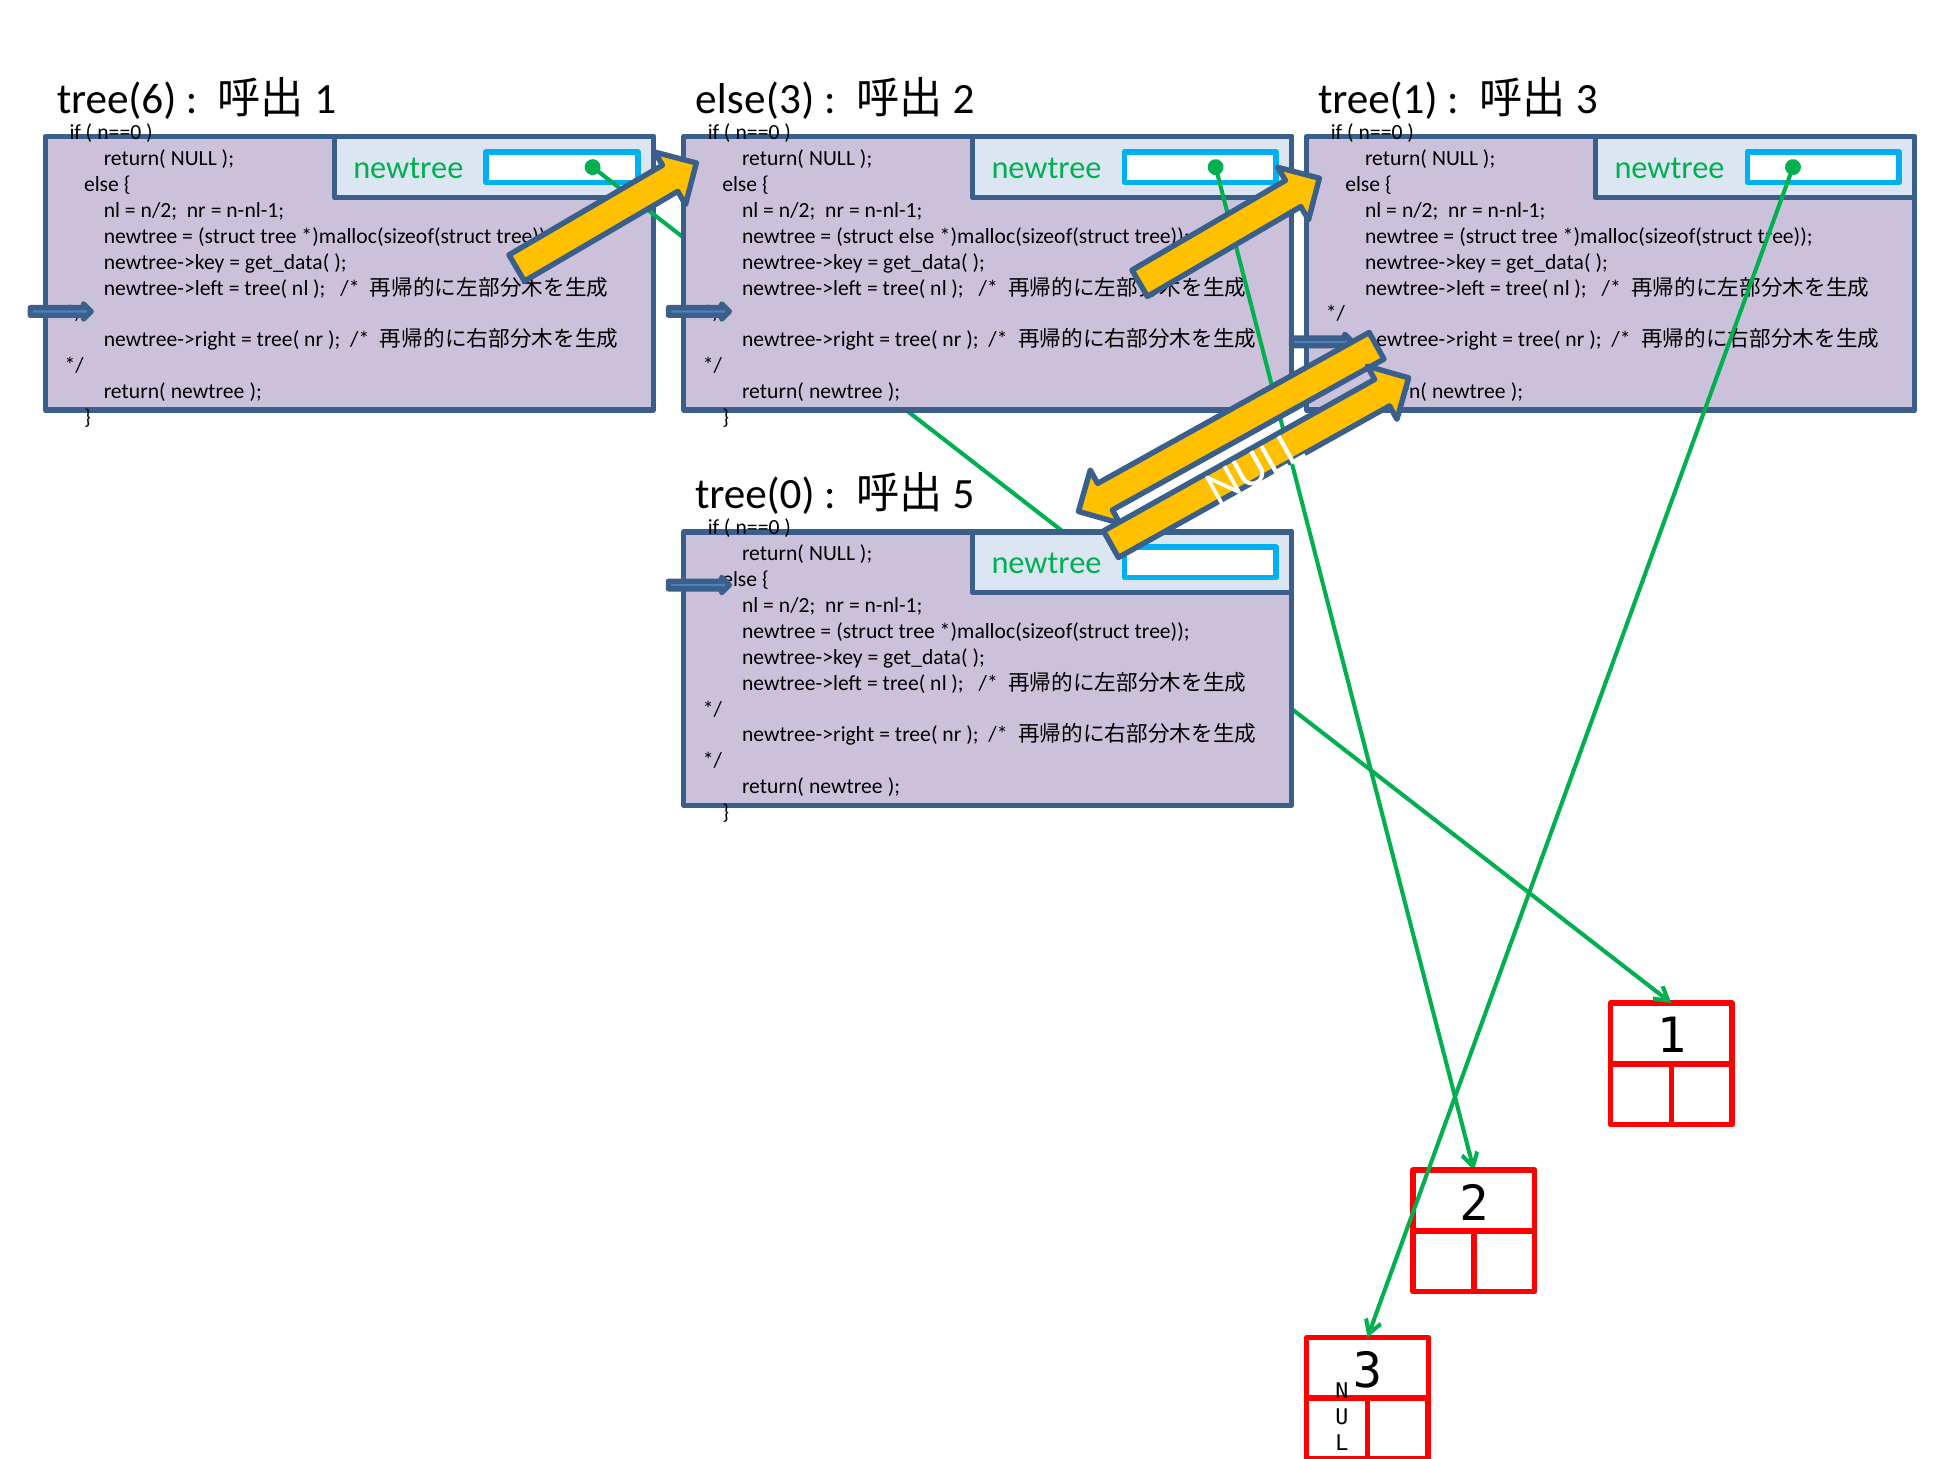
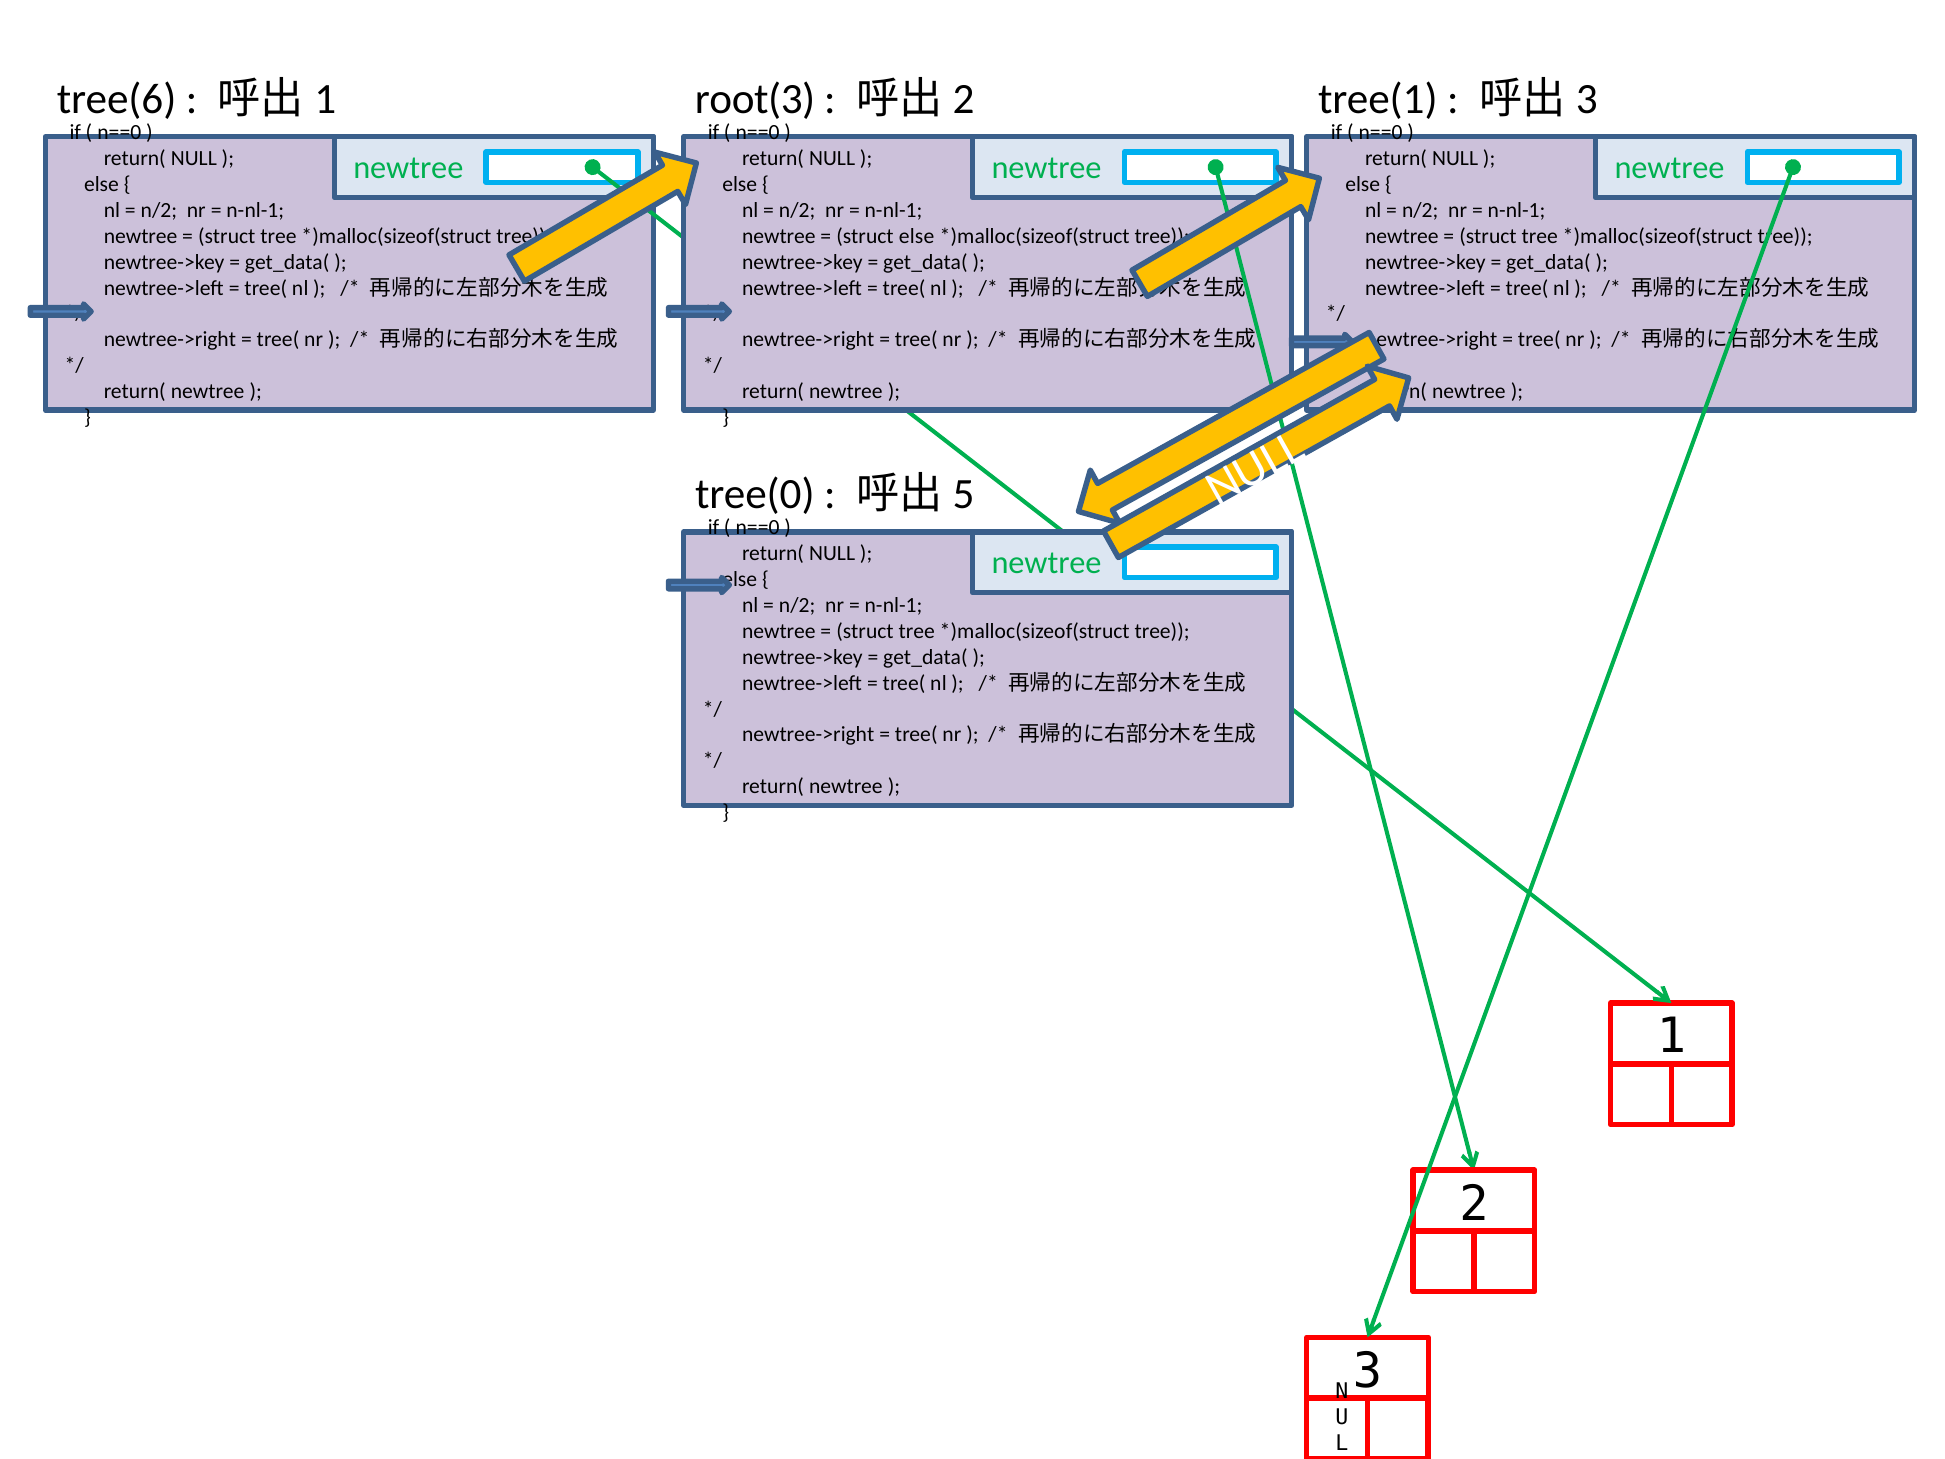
else(3: else(3 -> root(3
